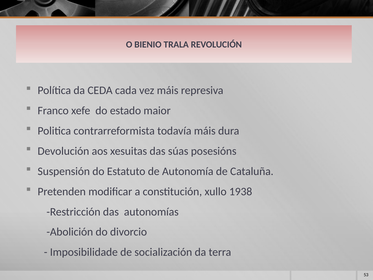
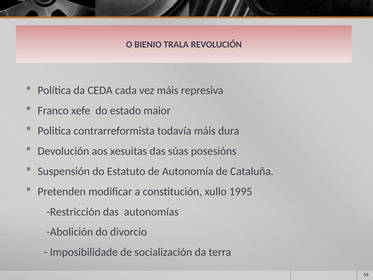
1938: 1938 -> 1995
